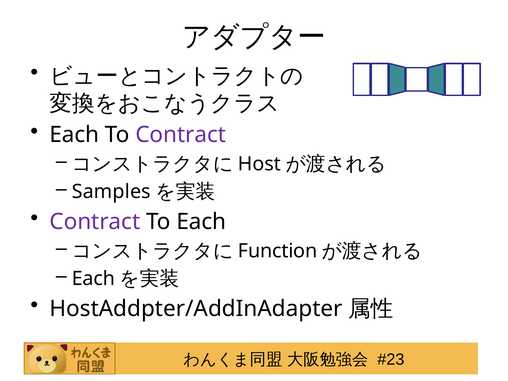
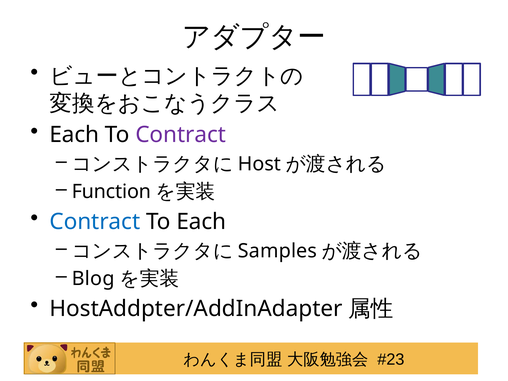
Samples: Samples -> Function
Contract at (95, 222) colour: purple -> blue
Function: Function -> Samples
Each at (93, 279): Each -> Blog
